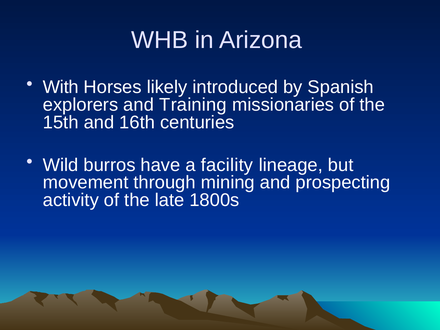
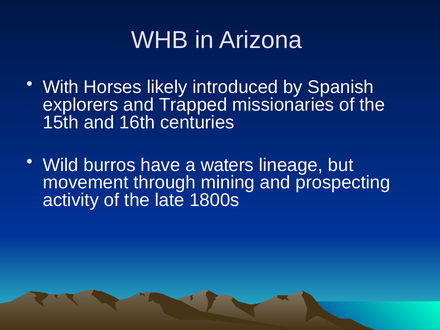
Training: Training -> Trapped
facility: facility -> waters
